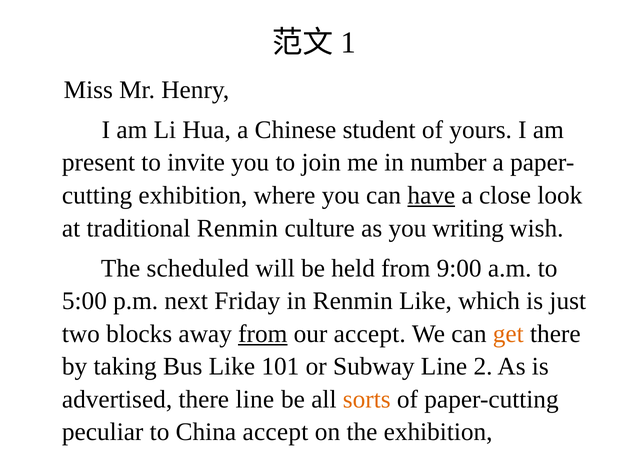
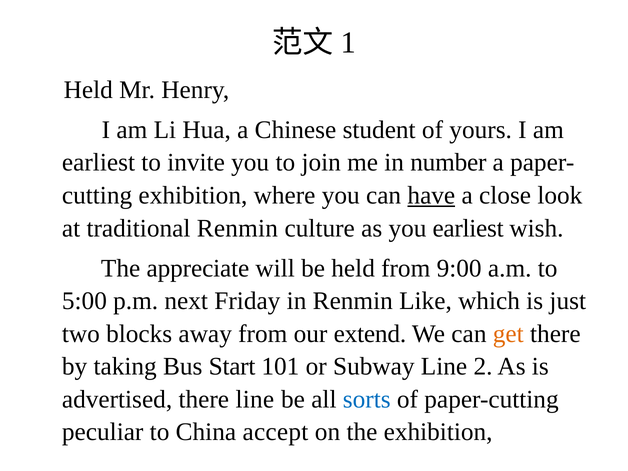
Miss at (88, 90): Miss -> Held
present at (98, 163): present -> earliest
you writing: writing -> earliest
scheduled: scheduled -> appreciate
from at (263, 334) underline: present -> none
our accept: accept -> extend
Bus Like: Like -> Start
sorts colour: orange -> blue
